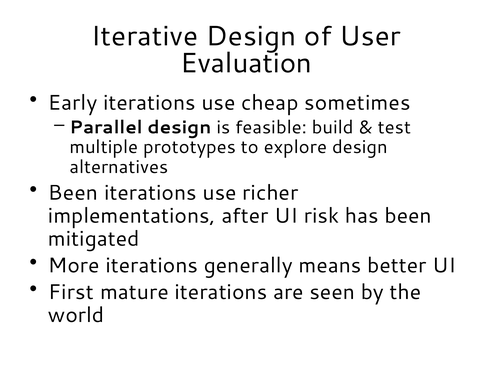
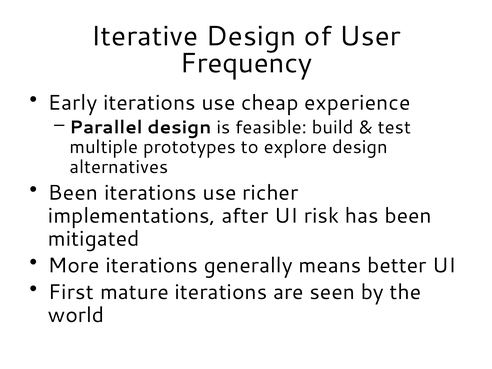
Evaluation: Evaluation -> Frequency
sometimes: sometimes -> experience
